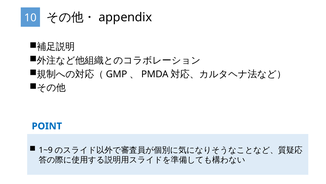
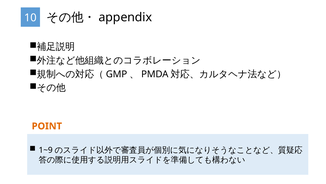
POINT colour: blue -> orange
